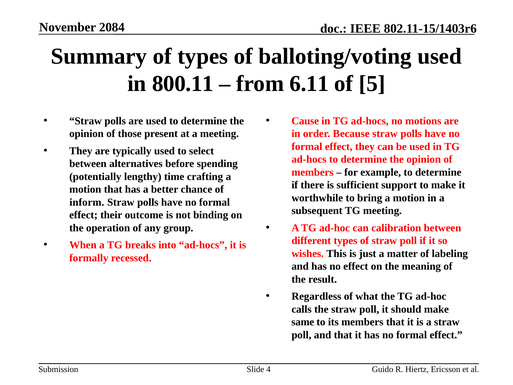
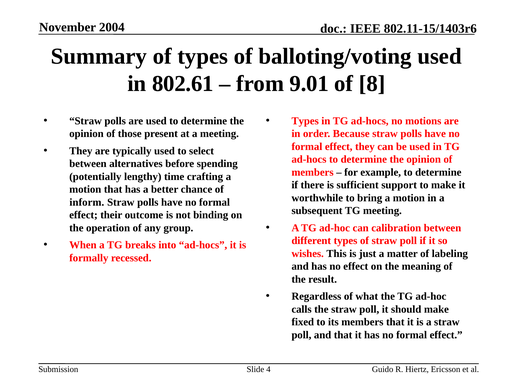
2084: 2084 -> 2004
800.11: 800.11 -> 802.61
6.11: 6.11 -> 9.01
5: 5 -> 8
Cause at (305, 121): Cause -> Types
same: same -> fixed
